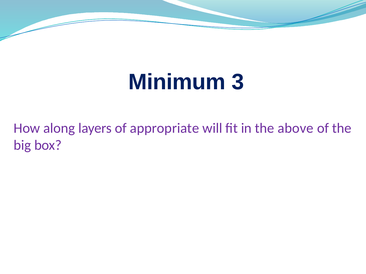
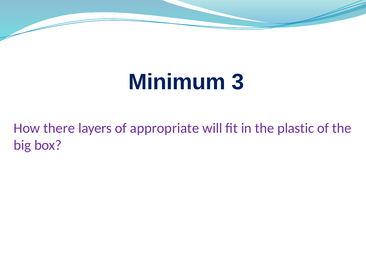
along: along -> there
above: above -> plastic
